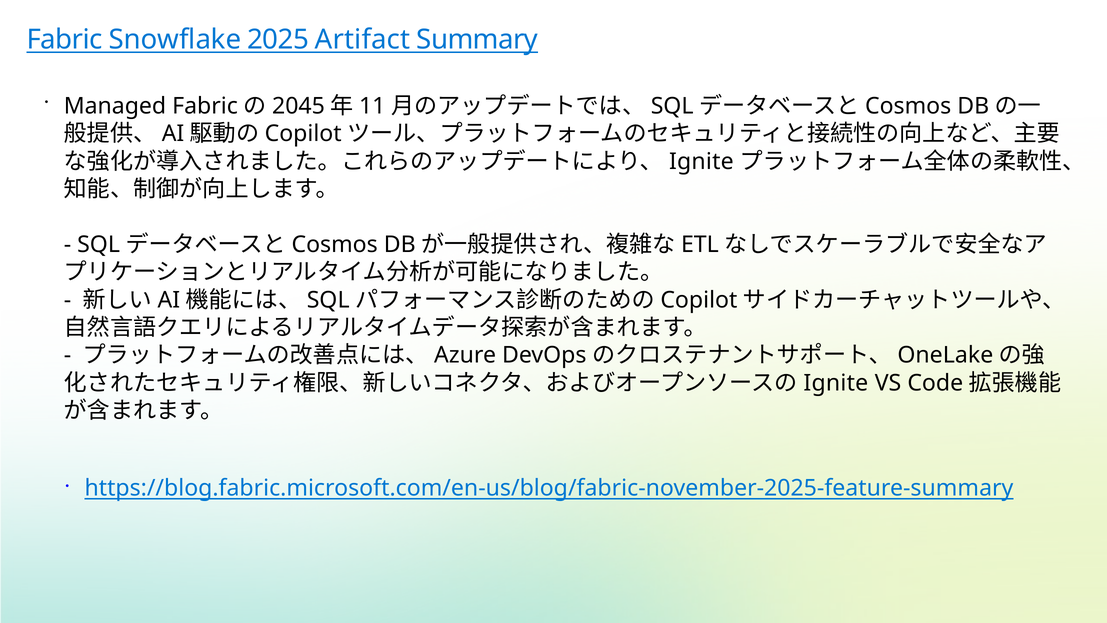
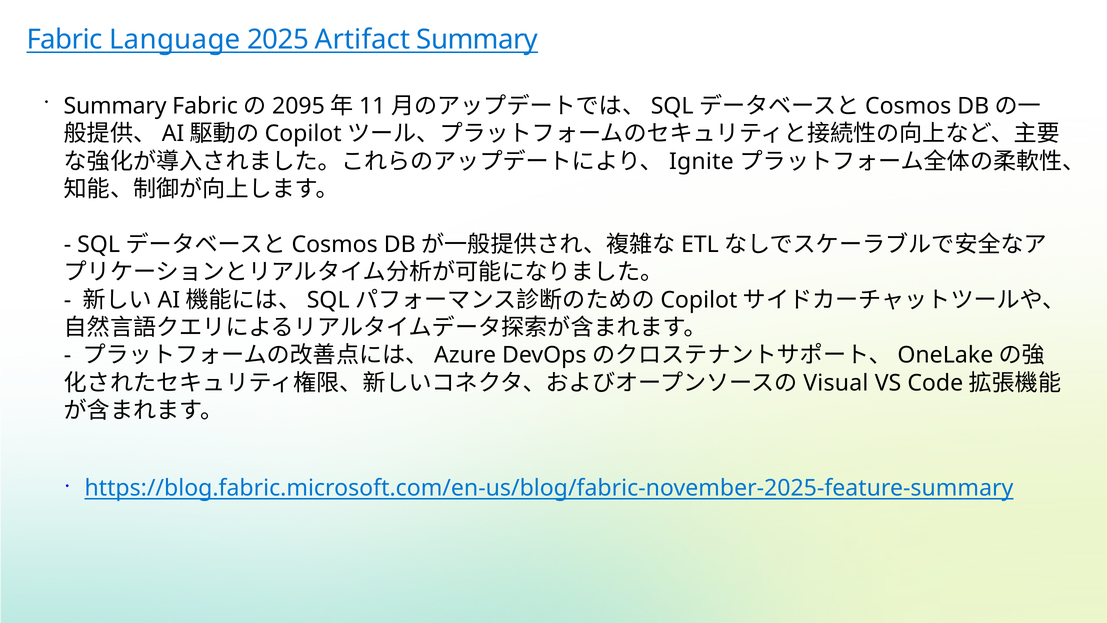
Snowflake: Snowflake -> Language
Managed at (115, 106): Managed -> Summary
2045: 2045 -> 2095
Ignite at (836, 383): Ignite -> Visual
